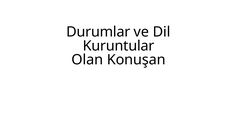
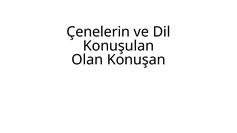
Durumlar: Durumlar -> Çenelerin
Kuruntular: Kuruntular -> Konuşulan
